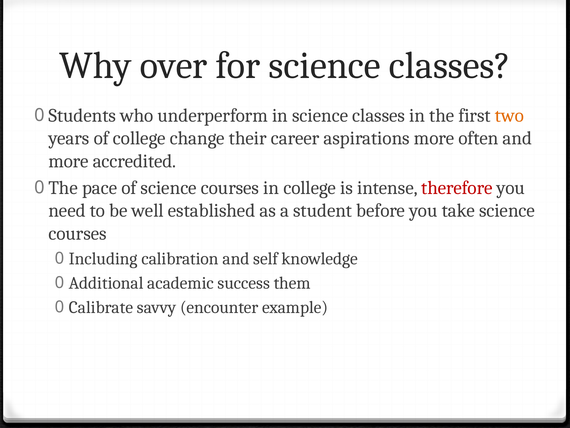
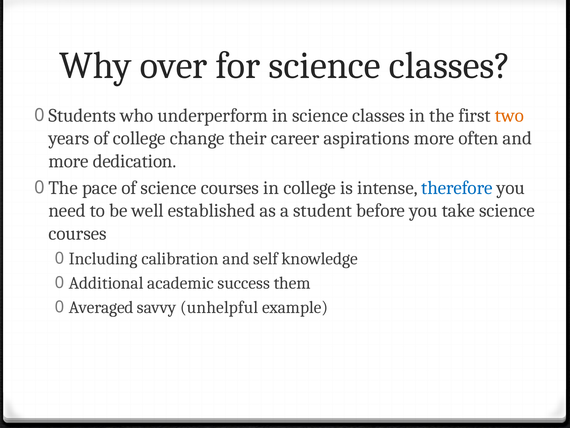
accredited: accredited -> dedication
therefore colour: red -> blue
Calibrate: Calibrate -> Averaged
encounter: encounter -> unhelpful
